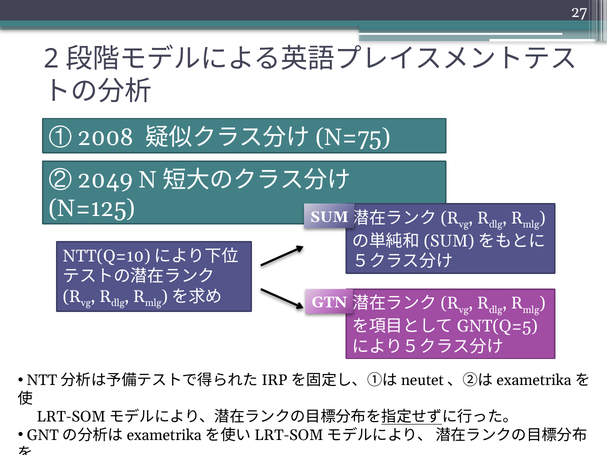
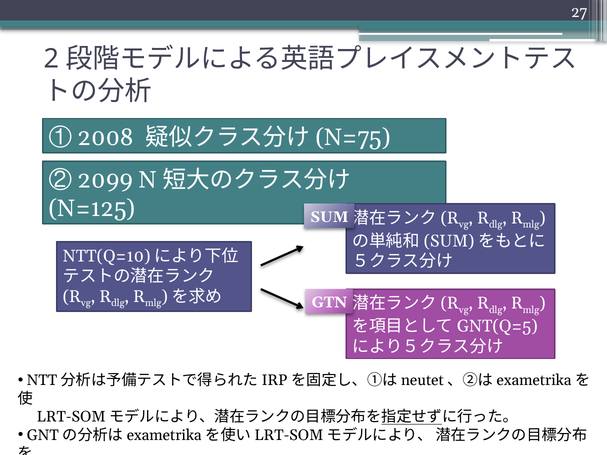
2049: 2049 -> 2099
